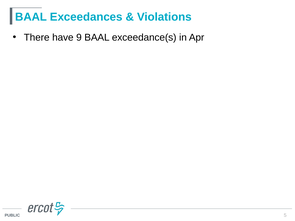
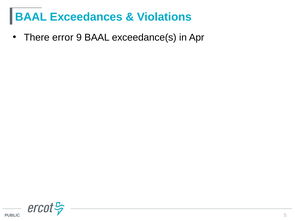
have: have -> error
